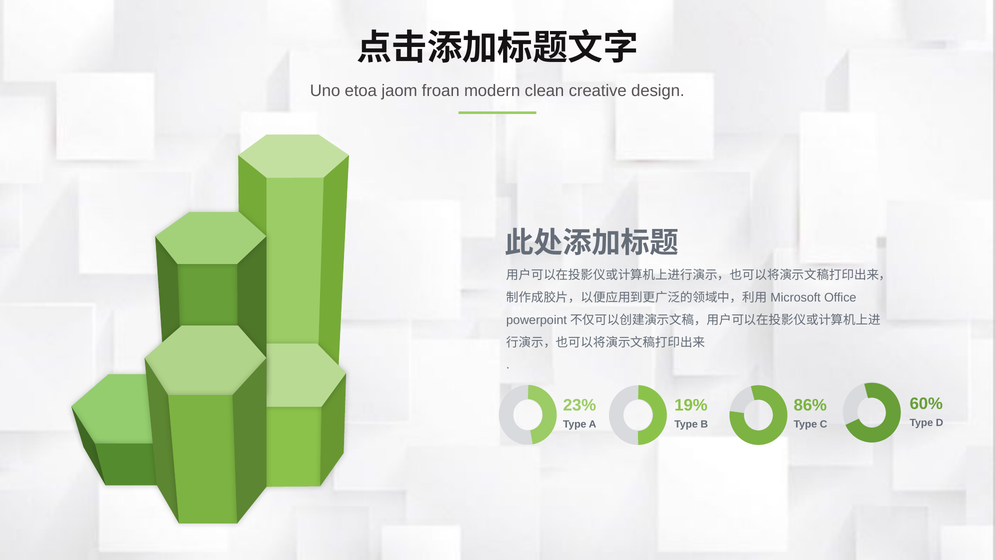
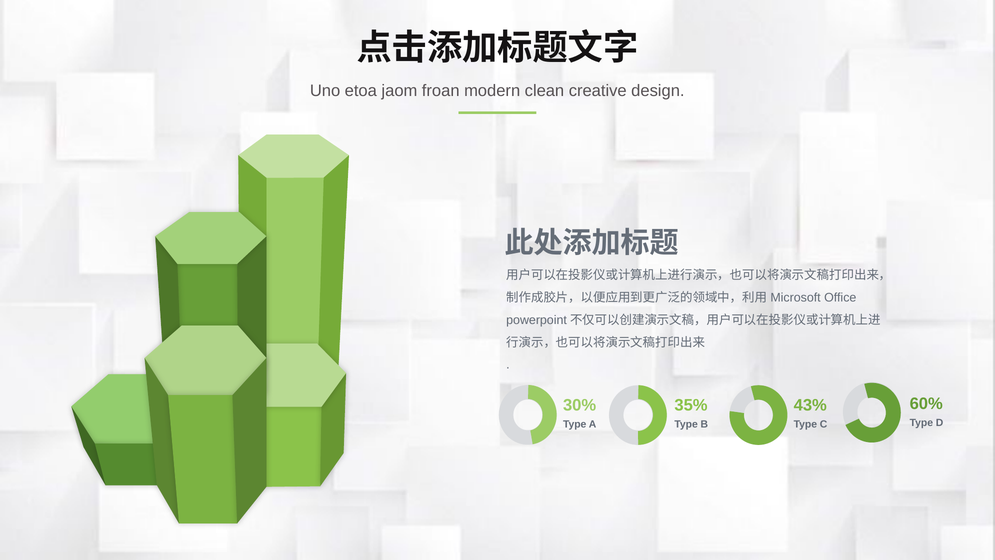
23%: 23% -> 30%
19%: 19% -> 35%
86%: 86% -> 43%
